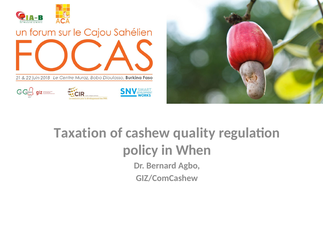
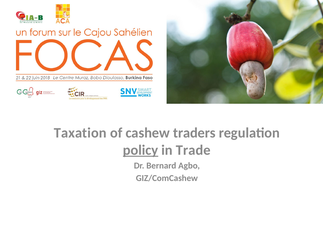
quality: quality -> traders
policy underline: none -> present
When: When -> Trade
